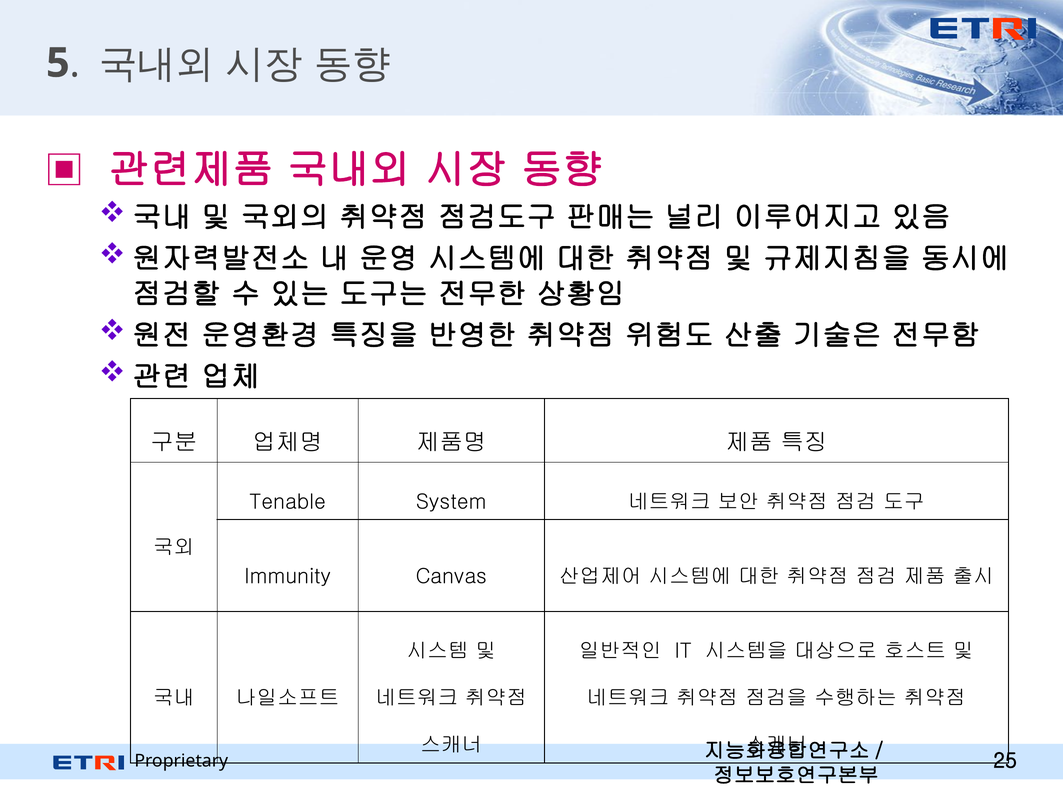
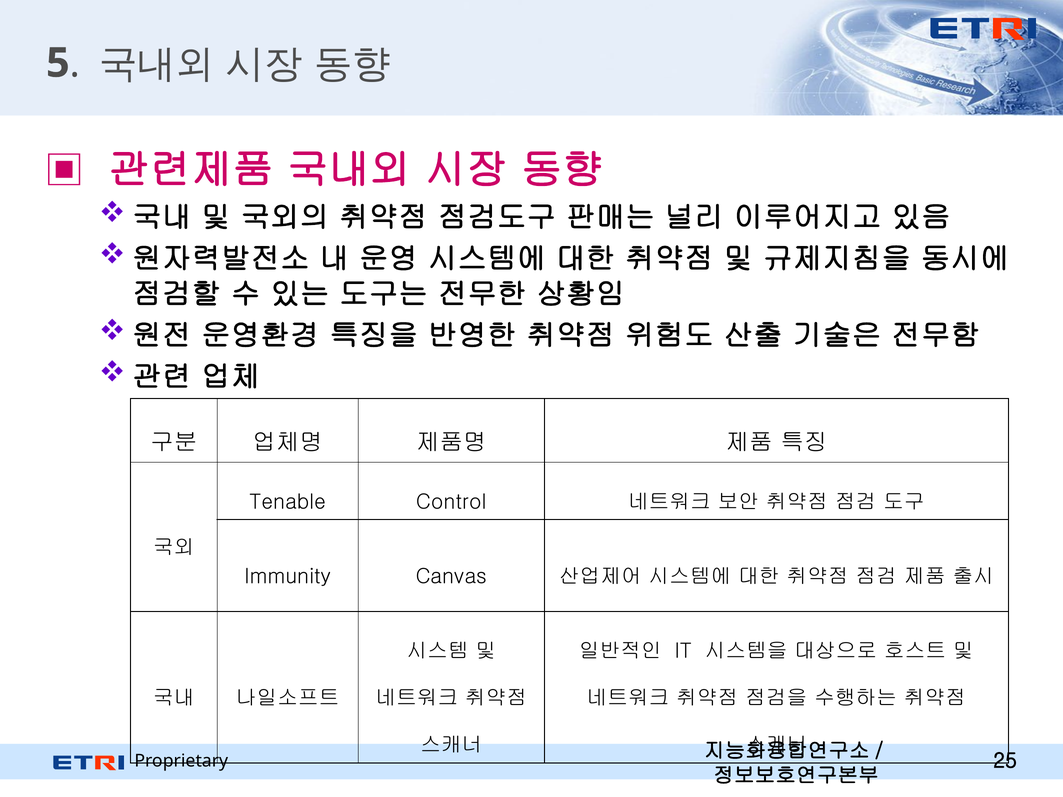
System: System -> Control
